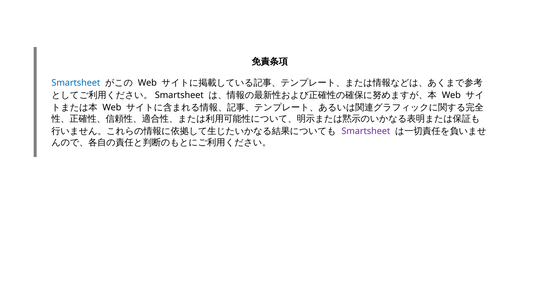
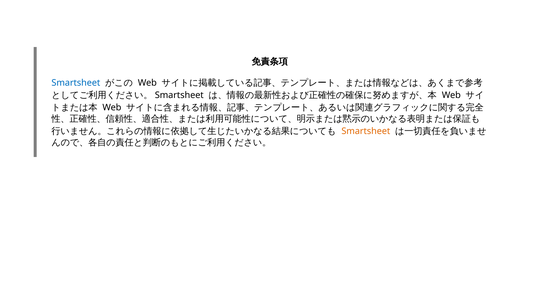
Smartsheet at (366, 131) colour: purple -> orange
